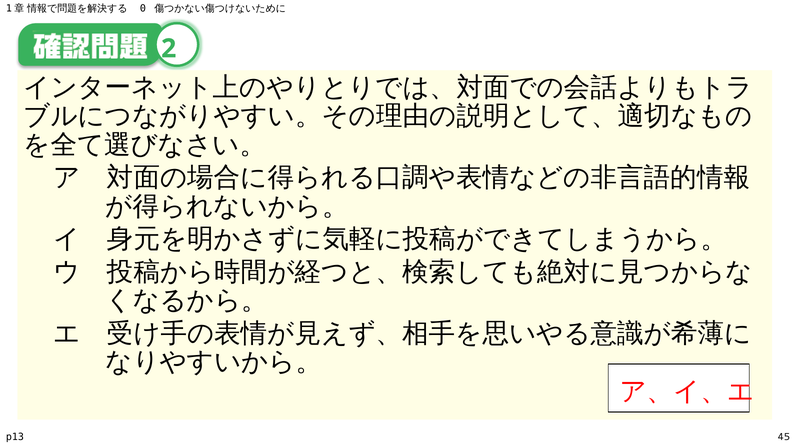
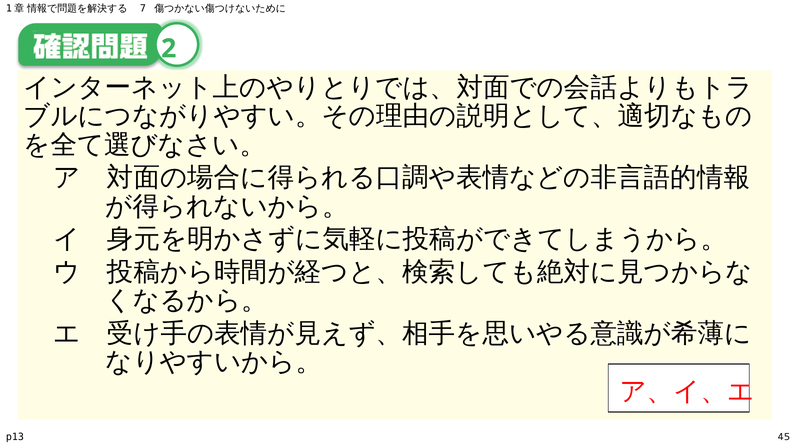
0: 0 -> 7
